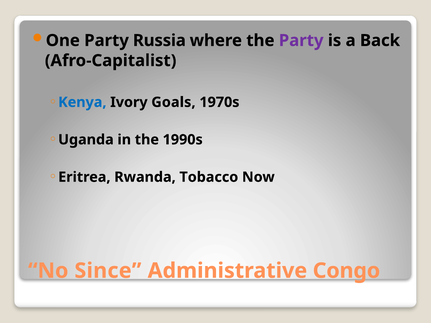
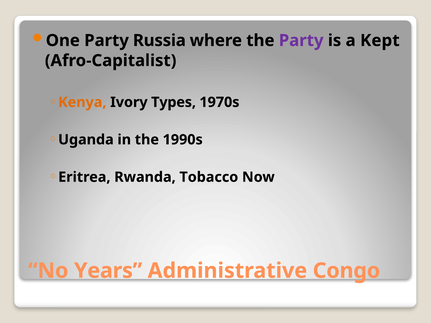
Back: Back -> Kept
Kenya colour: blue -> orange
Goals: Goals -> Types
Since: Since -> Years
